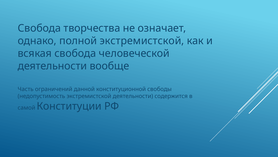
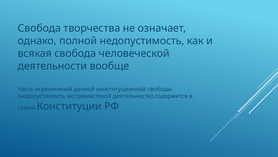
полной экстремистской: экстремистской -> недопустимость
